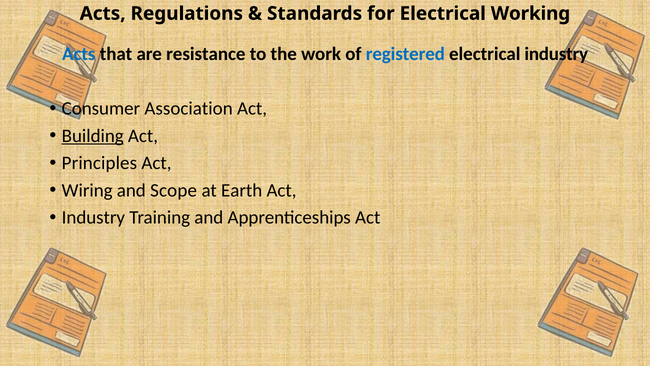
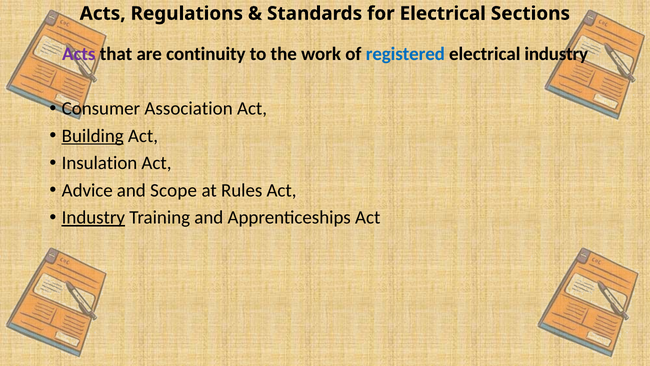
Working: Working -> Sections
Acts at (79, 54) colour: blue -> purple
resistance: resistance -> continuity
Principles: Principles -> Insulation
Wiring: Wiring -> Advice
Earth: Earth -> Rules
Industry at (93, 217) underline: none -> present
